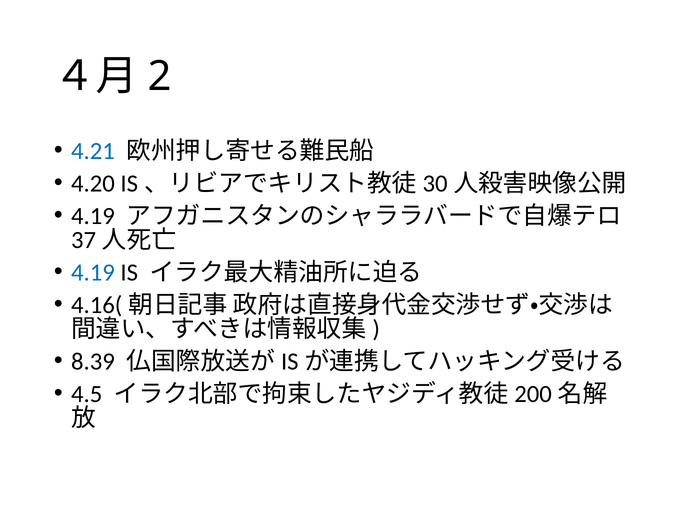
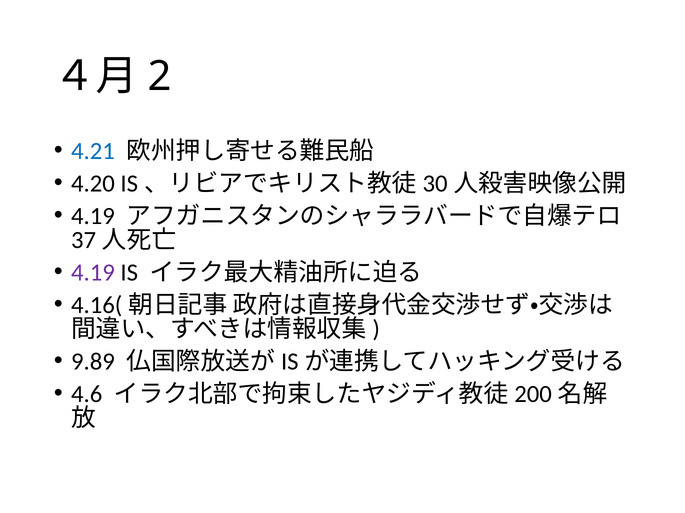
4.19 at (93, 273) colour: blue -> purple
8.39: 8.39 -> 9.89
4.5: 4.5 -> 4.6
